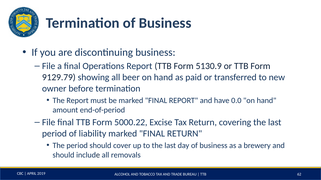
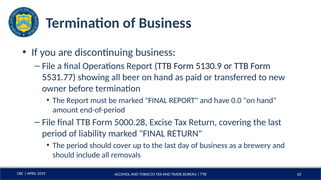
9129.79: 9129.79 -> 5531.77
5000.22: 5000.22 -> 5000.28
